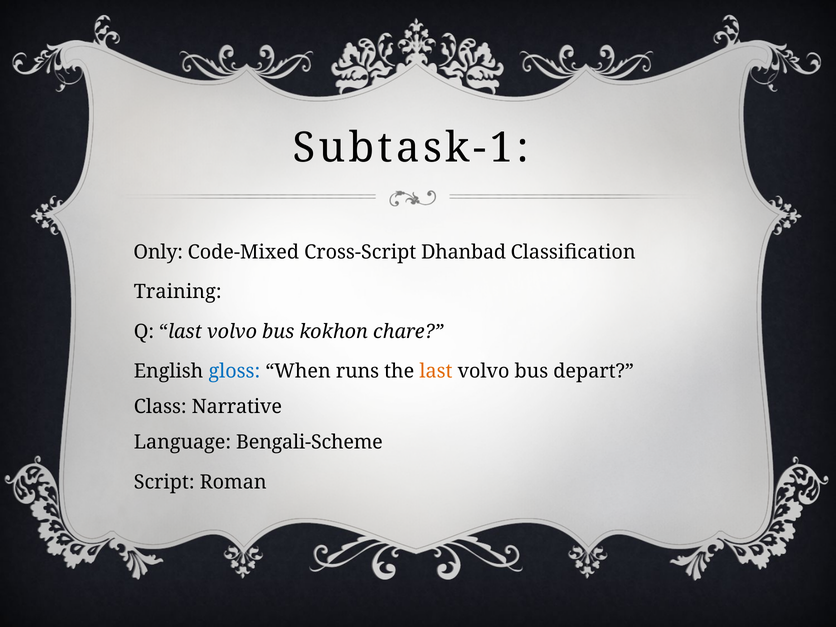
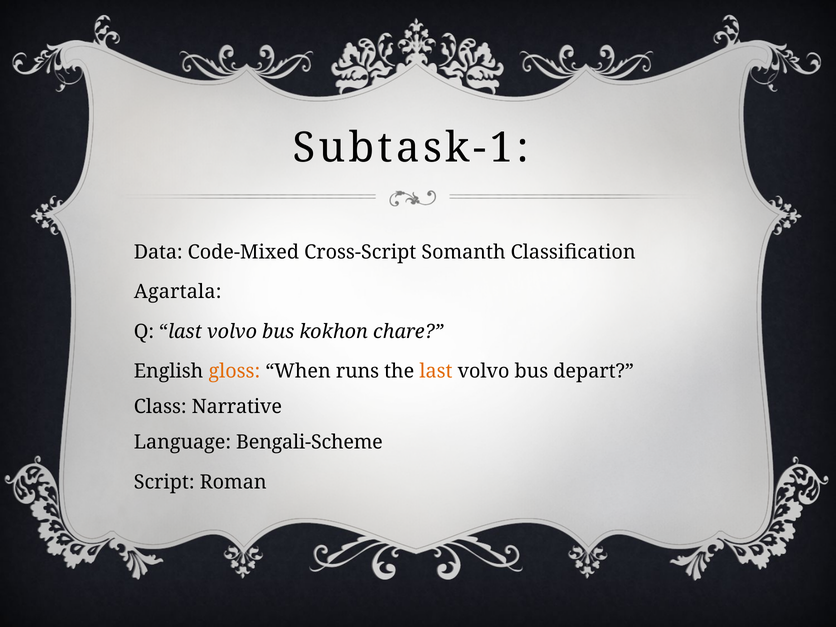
Only: Only -> Data
Dhanbad: Dhanbad -> Somanth
Training: Training -> Agartala
gloss colour: blue -> orange
